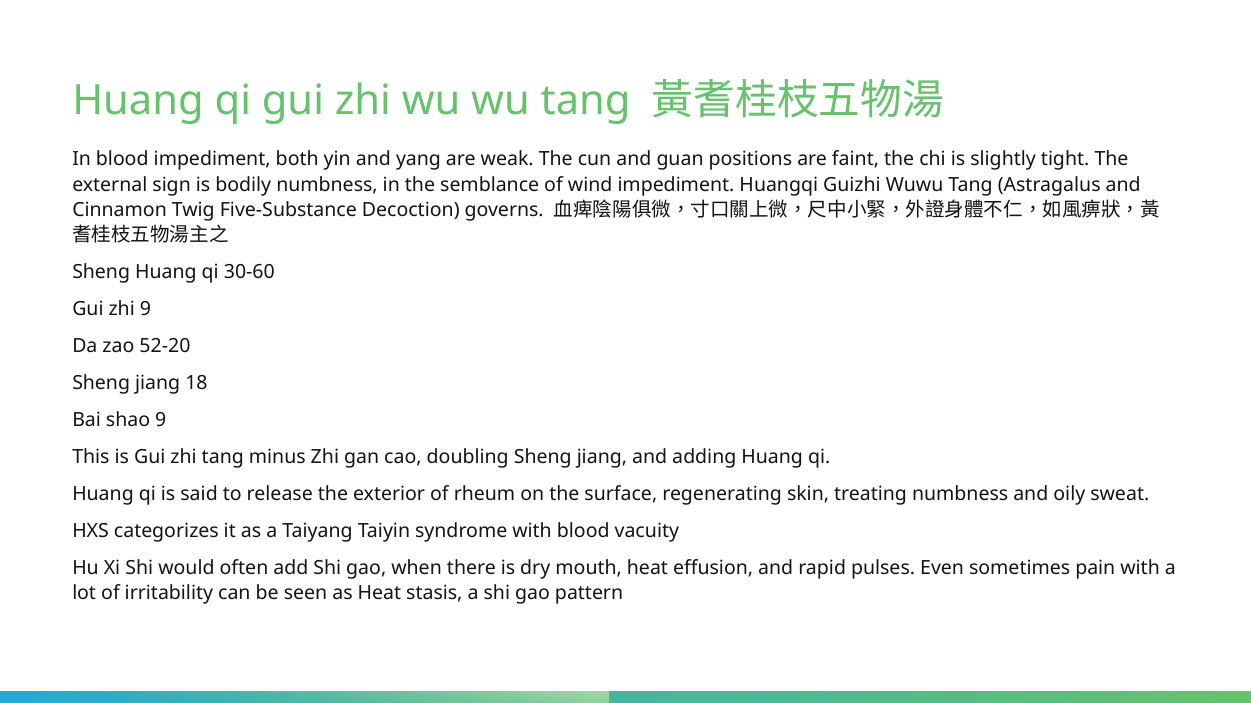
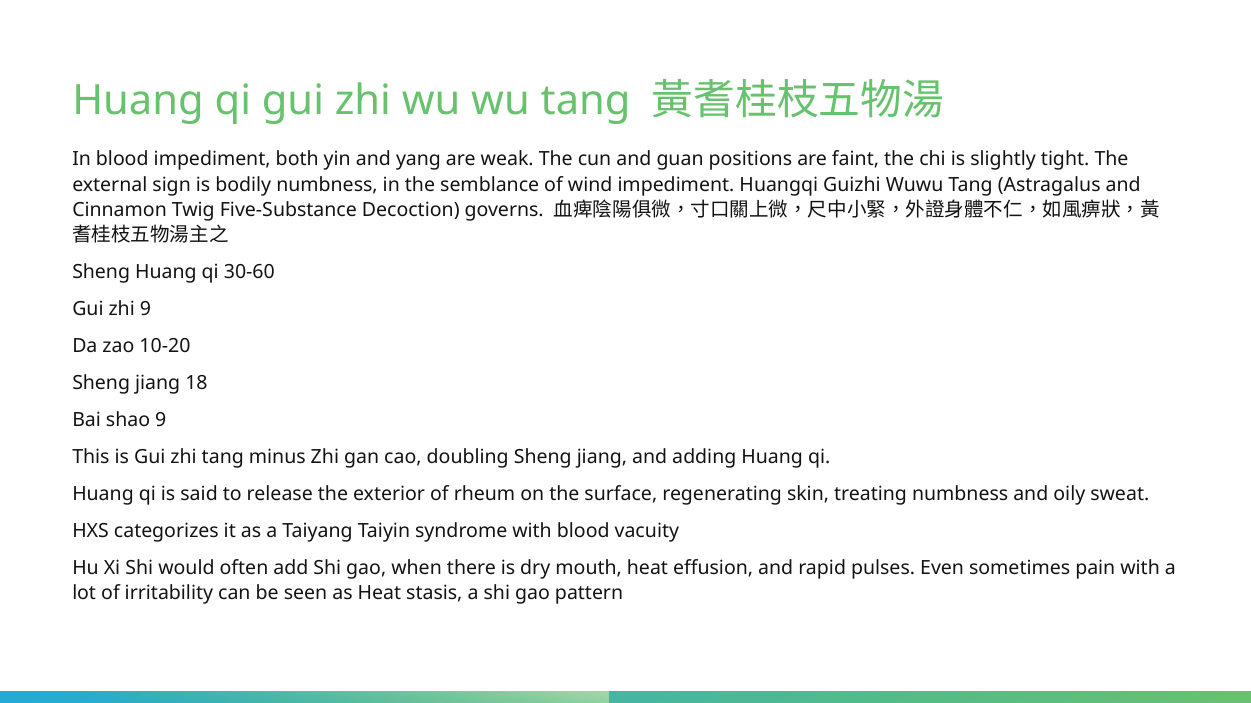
52-20: 52-20 -> 10-20
